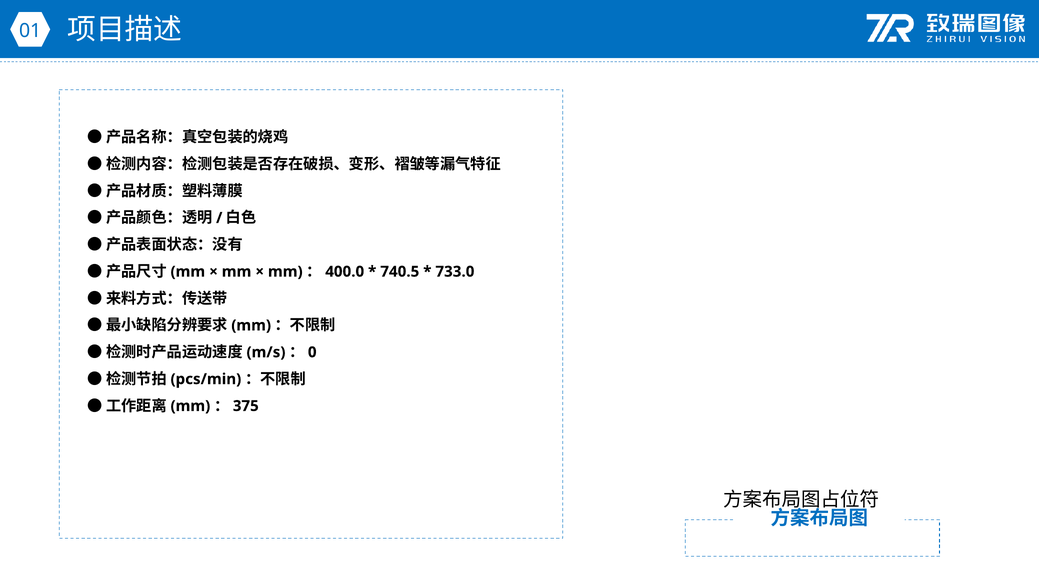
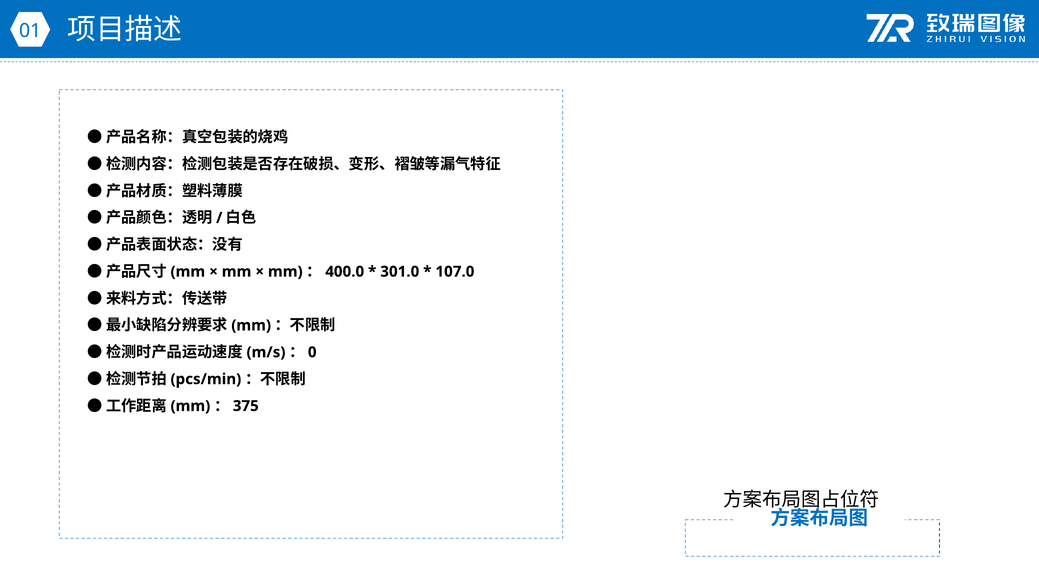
740.5: 740.5 -> 301.0
733.0: 733.0 -> 107.0
